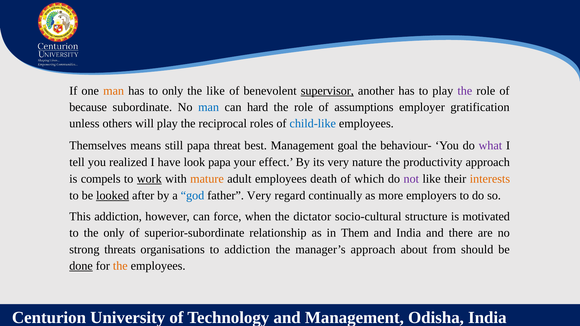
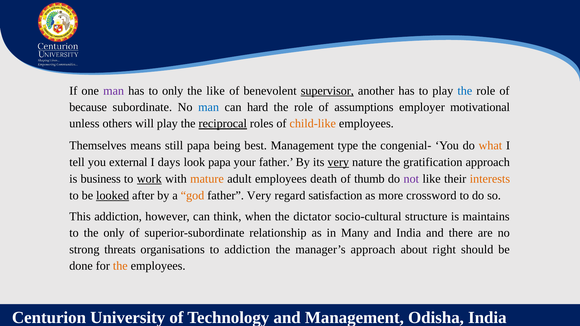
man at (114, 91) colour: orange -> purple
the at (465, 91) colour: purple -> blue
gratification: gratification -> motivational
reciprocal underline: none -> present
child-like colour: blue -> orange
threat: threat -> being
goal: goal -> type
behaviour-: behaviour- -> congenial-
what colour: purple -> orange
realized: realized -> external
have: have -> days
your effect: effect -> father
very at (338, 162) underline: none -> present
productivity: productivity -> gratification
compels: compels -> business
which: which -> thumb
god colour: blue -> orange
continually: continually -> satisfaction
employers: employers -> crossword
force: force -> think
motivated: motivated -> maintains
Them: Them -> Many
from: from -> right
done underline: present -> none
